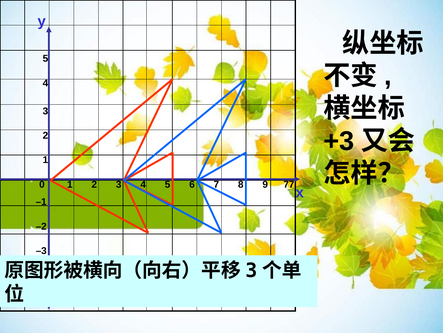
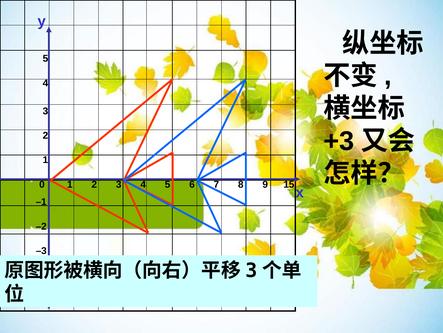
77: 77 -> 15
